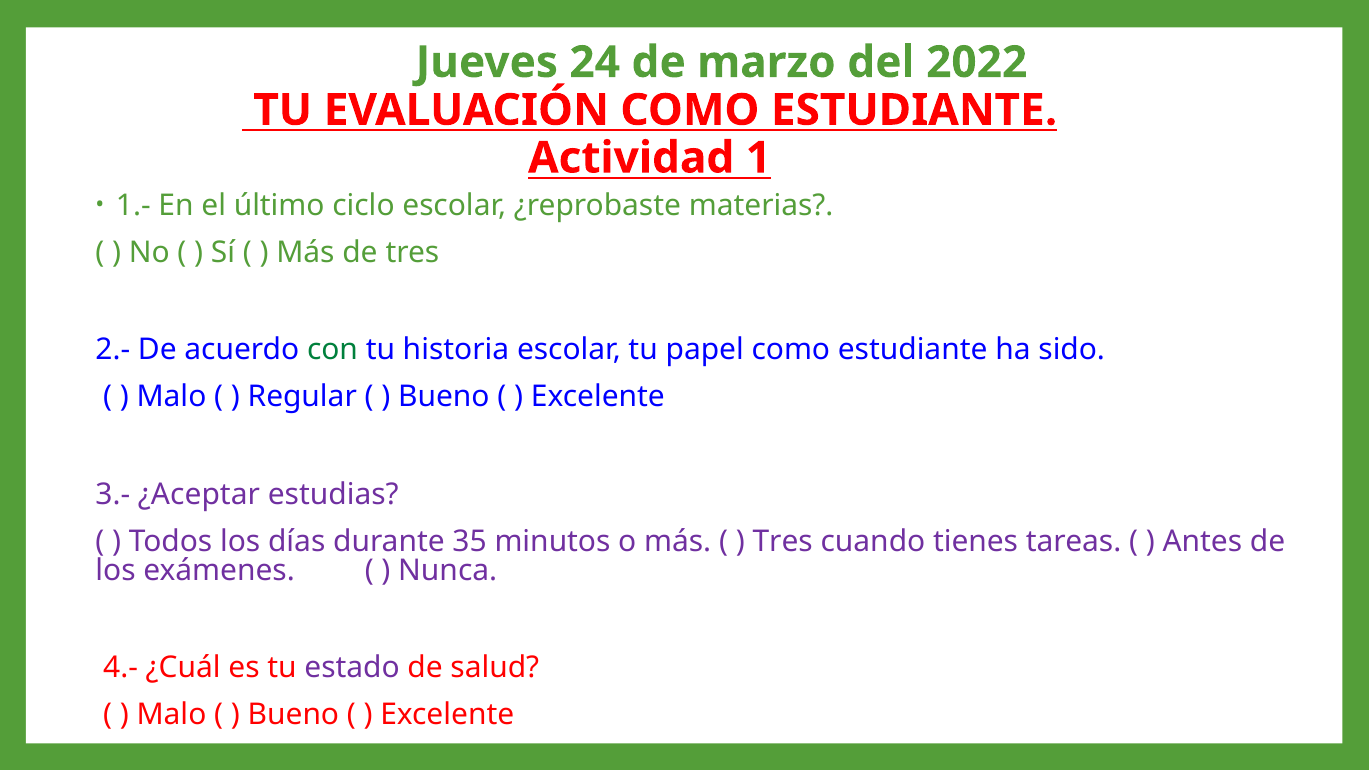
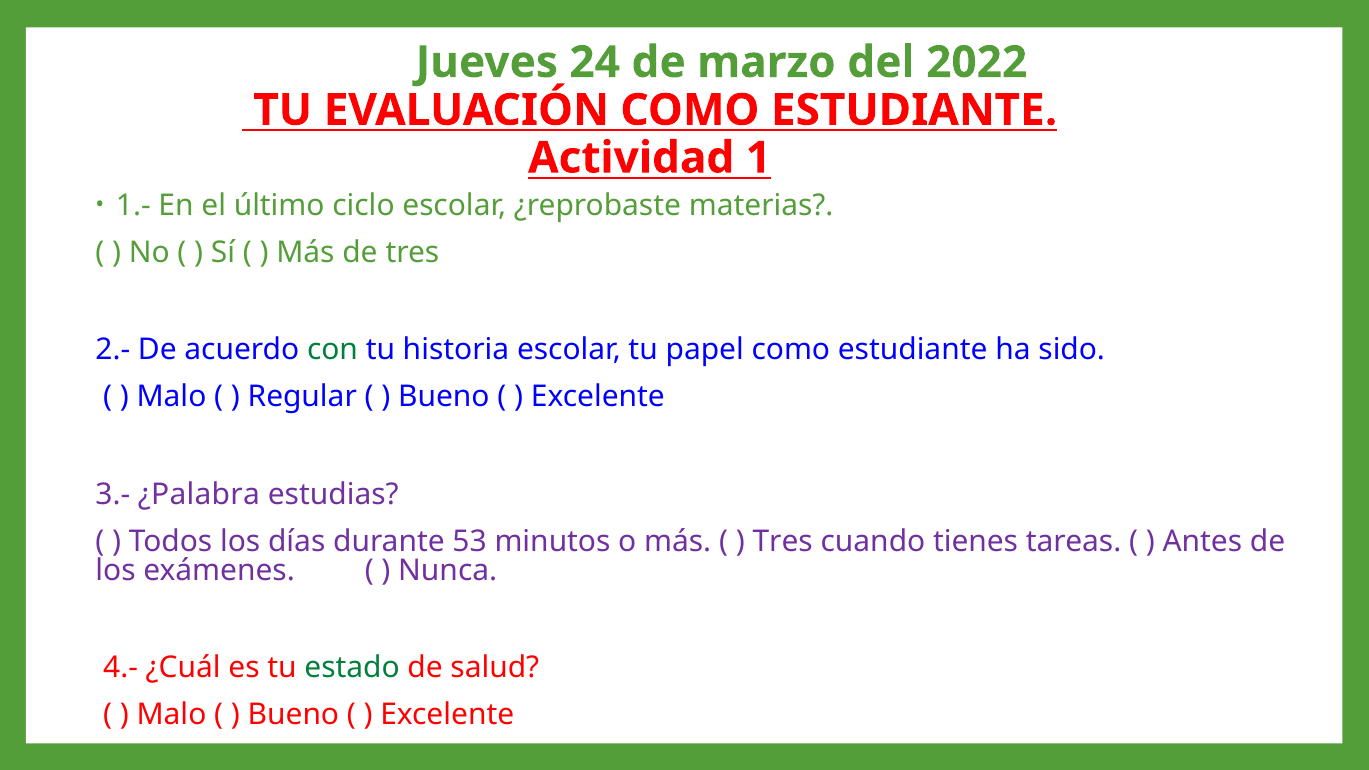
¿Aceptar: ¿Aceptar -> ¿Palabra
35: 35 -> 53
estado colour: purple -> green
